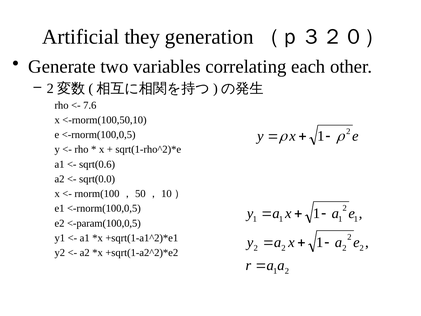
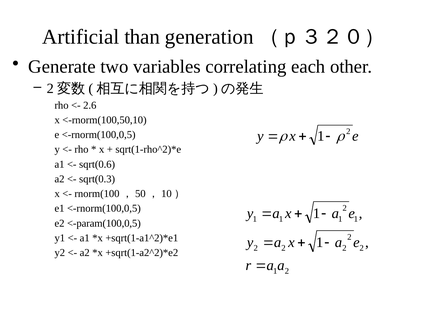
they: they -> than
7.6: 7.6 -> 2.6
sqrt(0.0: sqrt(0.0 -> sqrt(0.3
